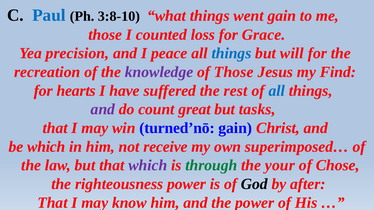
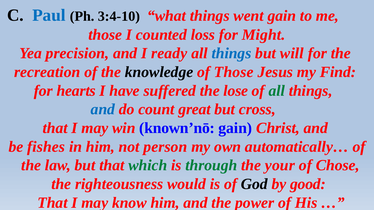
3:8-10: 3:8-10 -> 3:4-10
Grace: Grace -> Might
peace: peace -> ready
knowledge colour: purple -> black
rest: rest -> lose
all at (277, 91) colour: blue -> green
and at (103, 110) colour: purple -> blue
tasks: tasks -> cross
turned’nō: turned’nō -> known’nō
be which: which -> fishes
receive: receive -> person
superimposed…: superimposed… -> automatically…
which at (148, 166) colour: purple -> green
righteousness power: power -> would
after: after -> good
